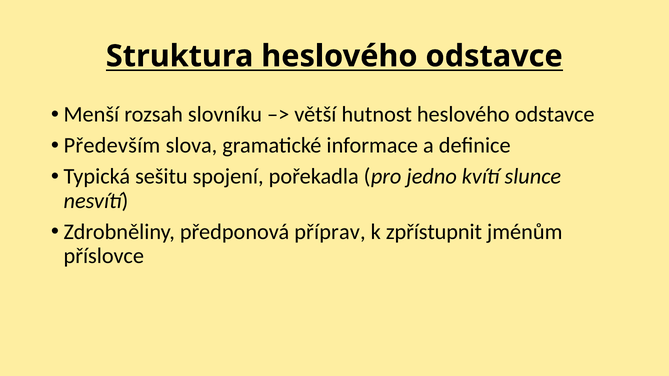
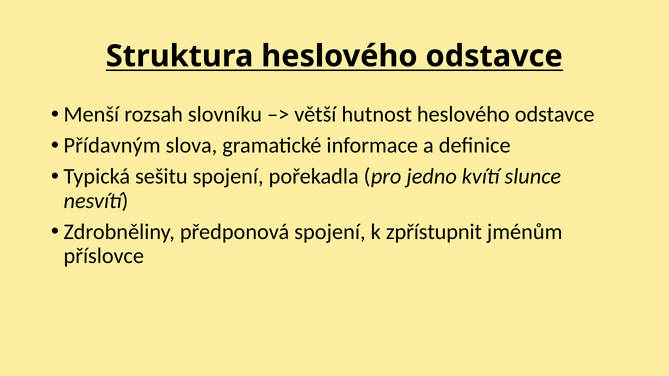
Především: Především -> Přídavným
předponová příprav: příprav -> spojení
